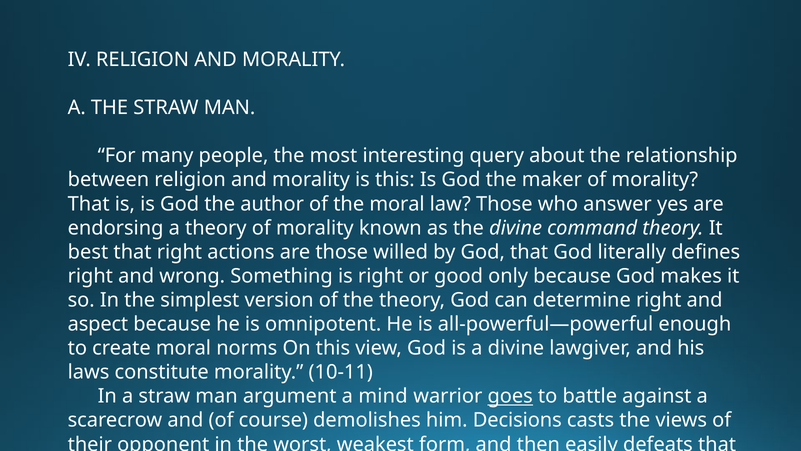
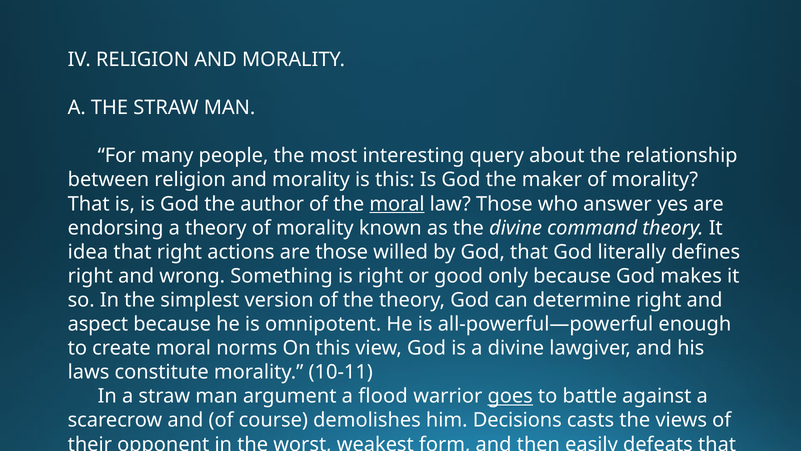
moral at (397, 204) underline: none -> present
best: best -> idea
mind: mind -> flood
